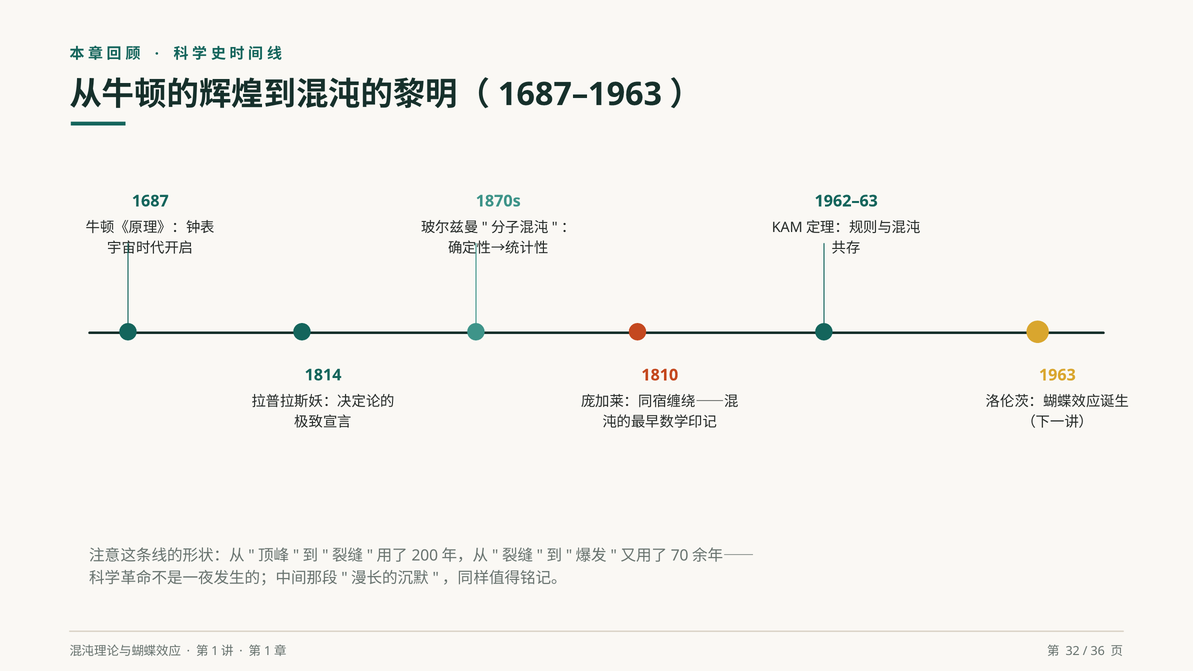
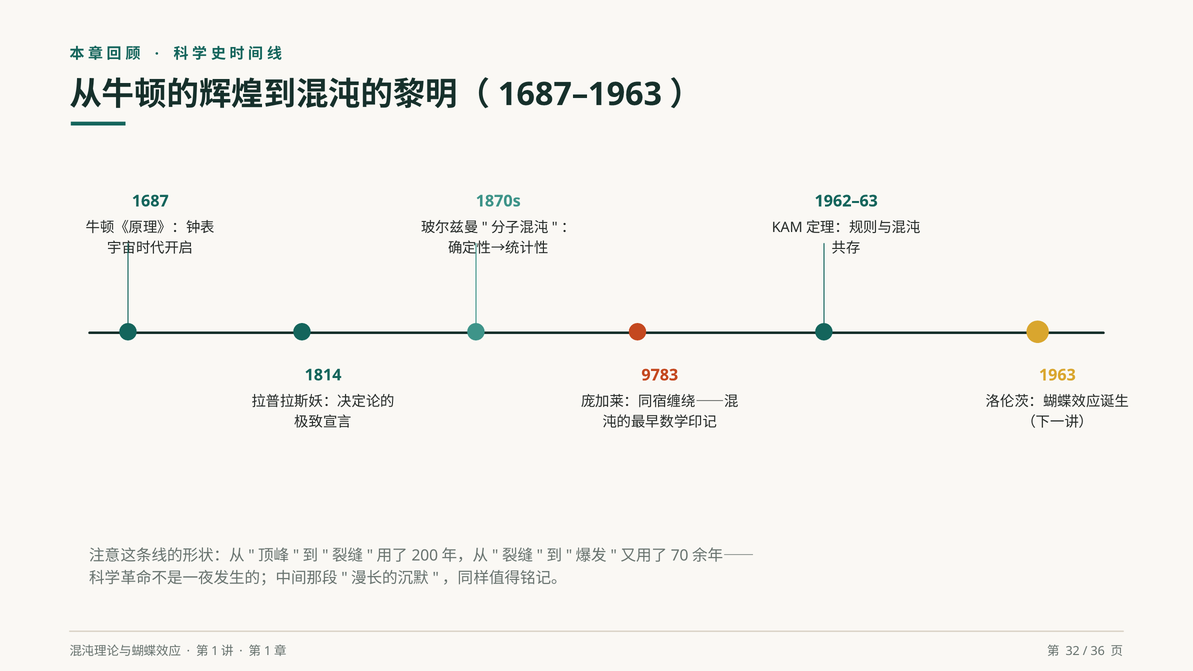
1810: 1810 -> 9783
